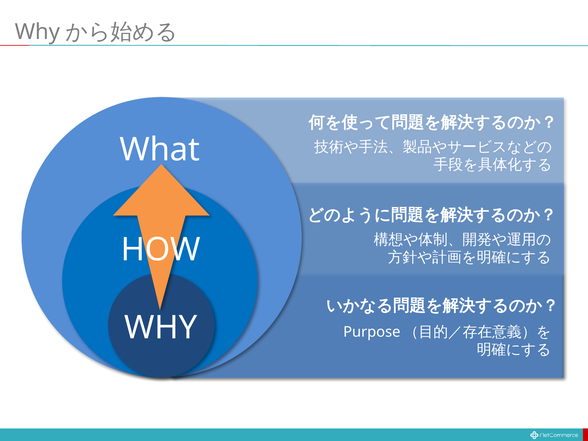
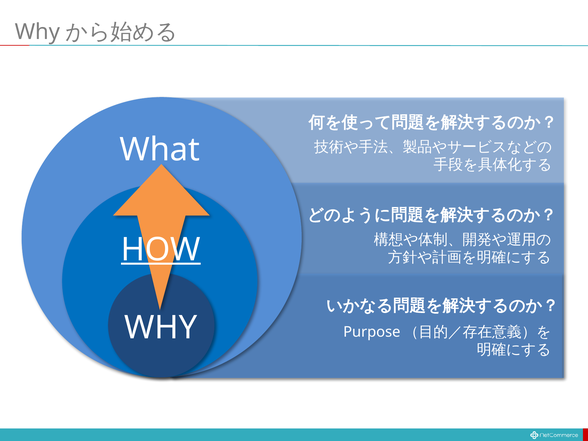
HOW underline: none -> present
